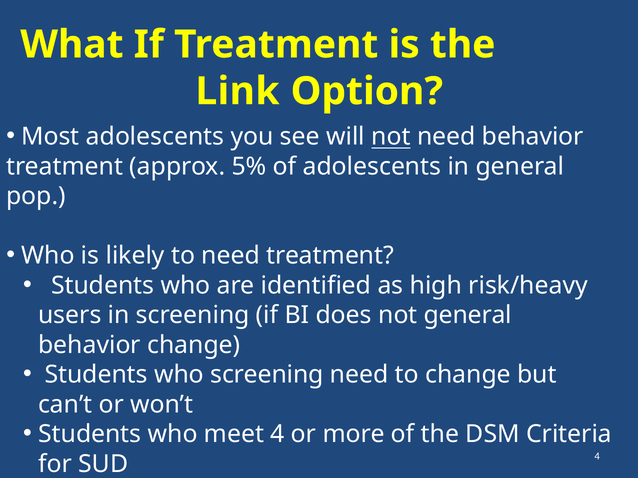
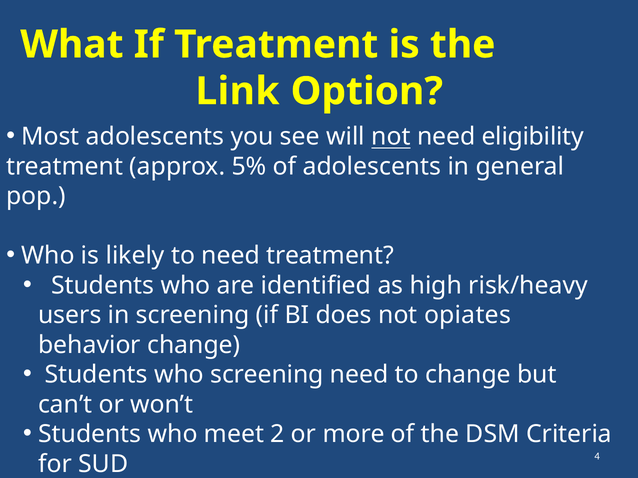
need behavior: behavior -> eligibility
not general: general -> opiates
meet 4: 4 -> 2
